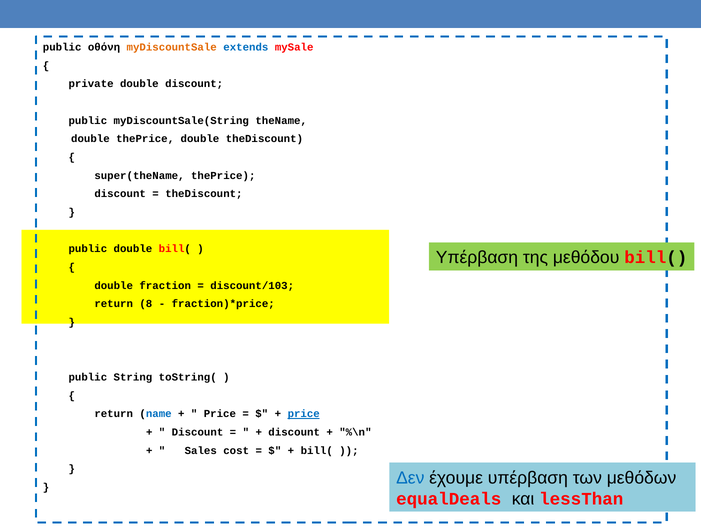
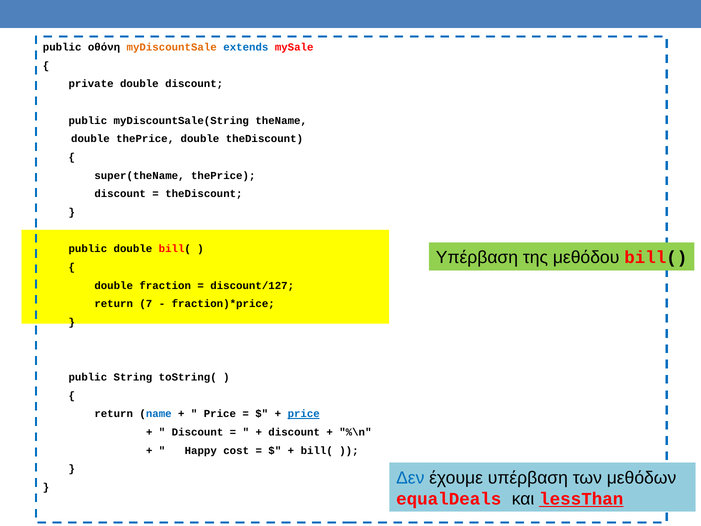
discount/103: discount/103 -> discount/127
8: 8 -> 7
Sales: Sales -> Happy
lessThan underline: none -> present
